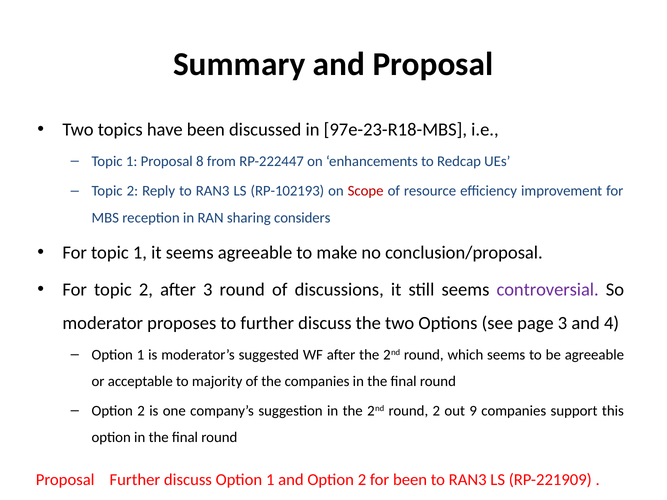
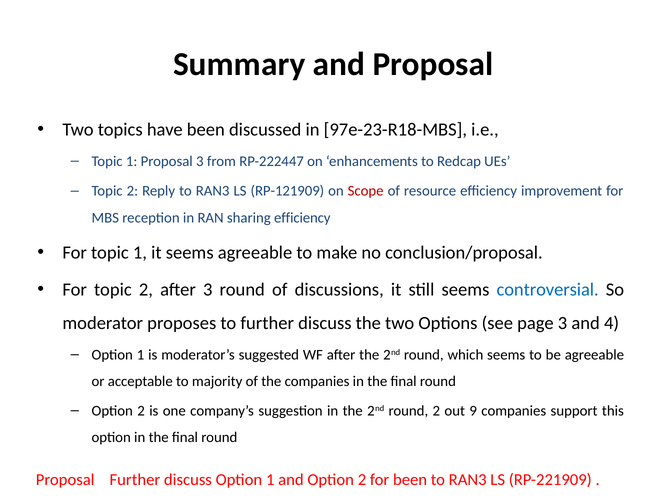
Proposal 8: 8 -> 3
RP-102193: RP-102193 -> RP-121909
sharing considers: considers -> efficiency
controversial colour: purple -> blue
